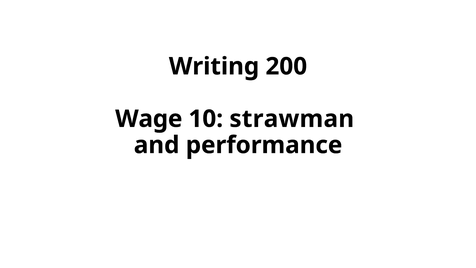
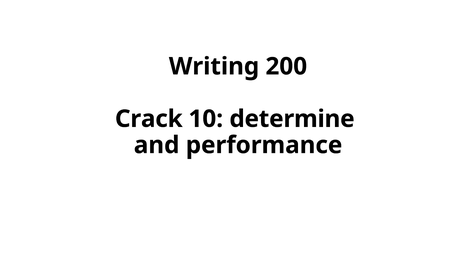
Wage: Wage -> Crack
strawman: strawman -> determine
